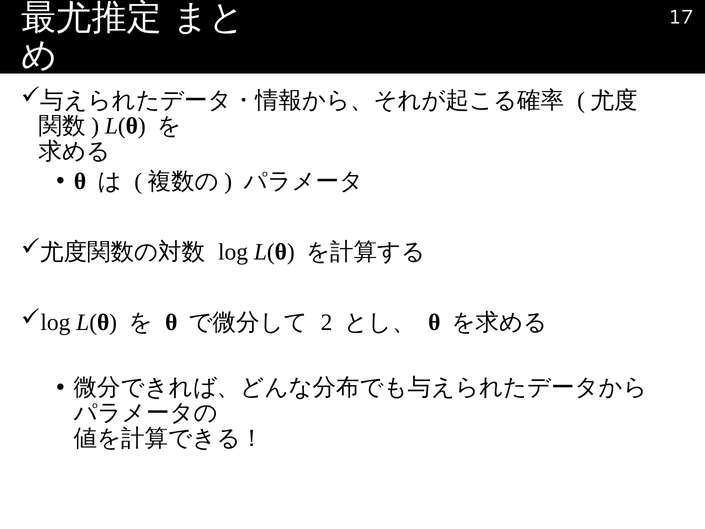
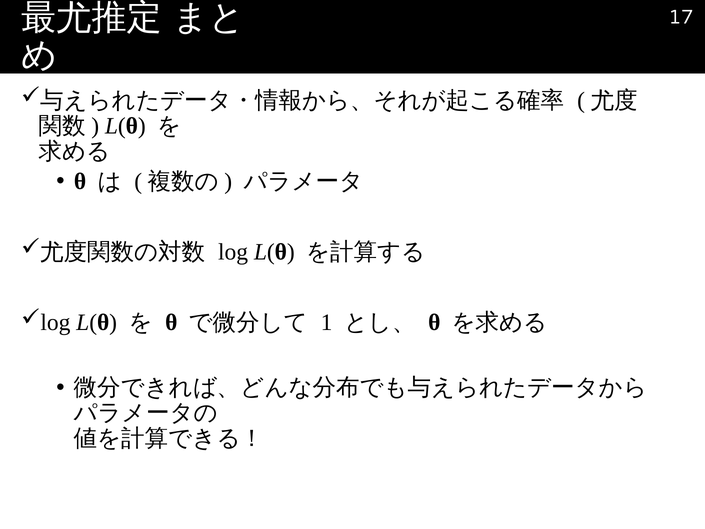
2: 2 -> 1
